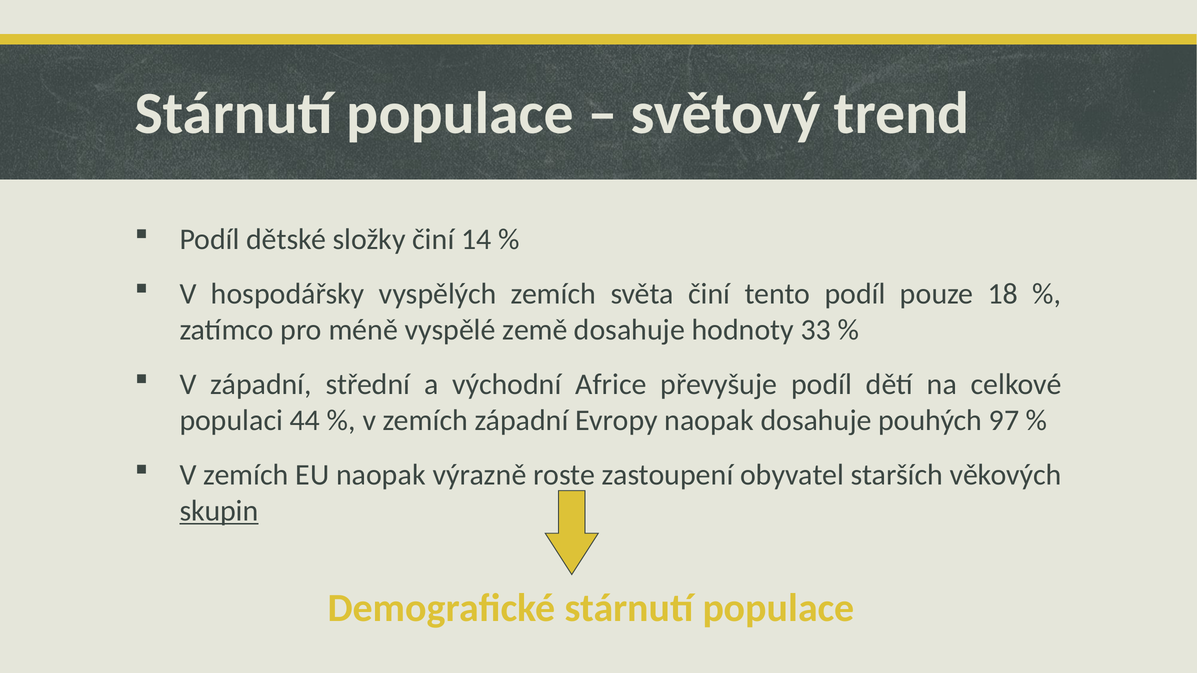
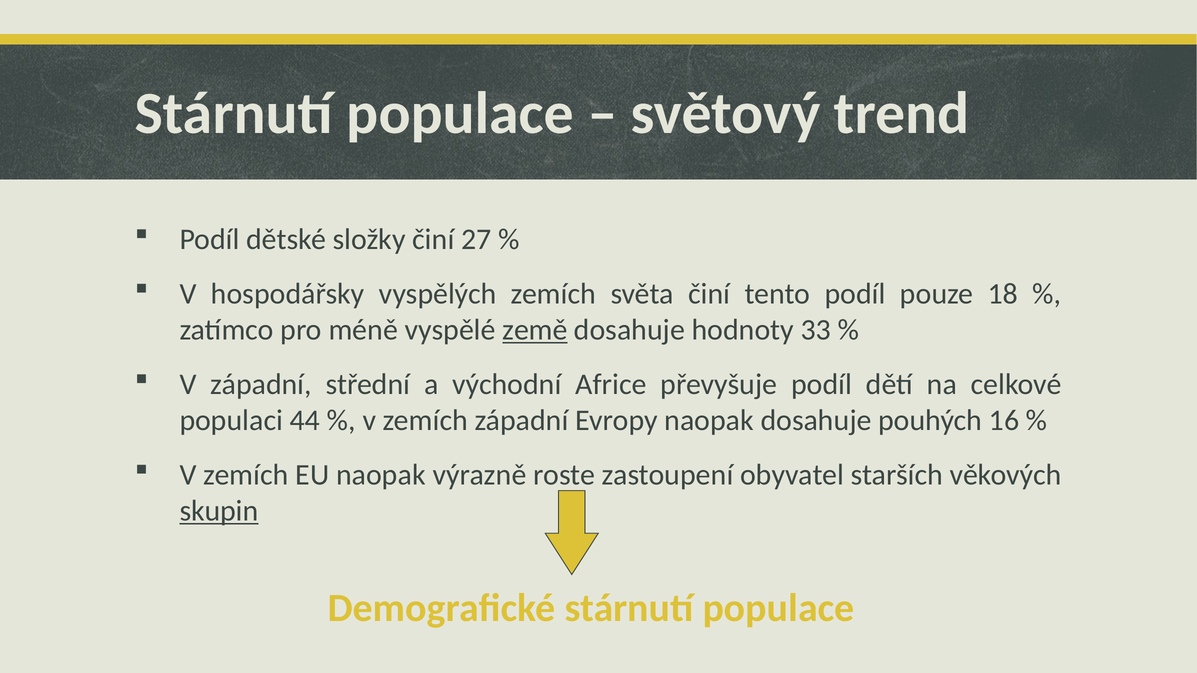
14: 14 -> 27
země underline: none -> present
97: 97 -> 16
